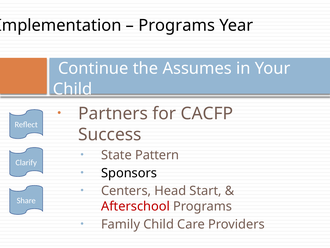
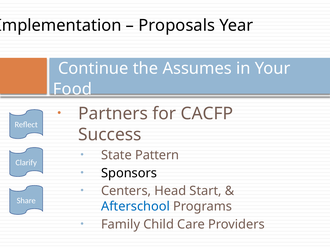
Programs at (177, 25): Programs -> Proposals
Child at (73, 89): Child -> Food
Afterschool colour: red -> blue
